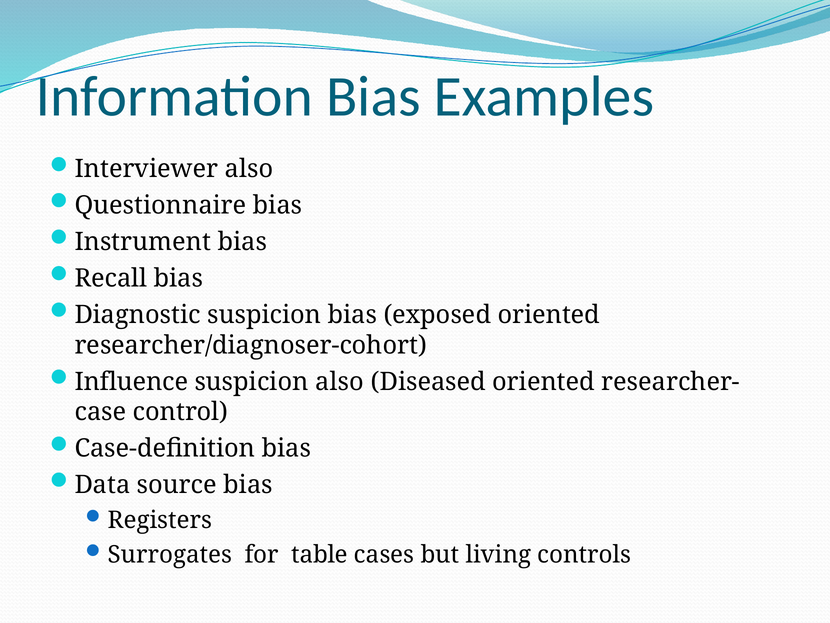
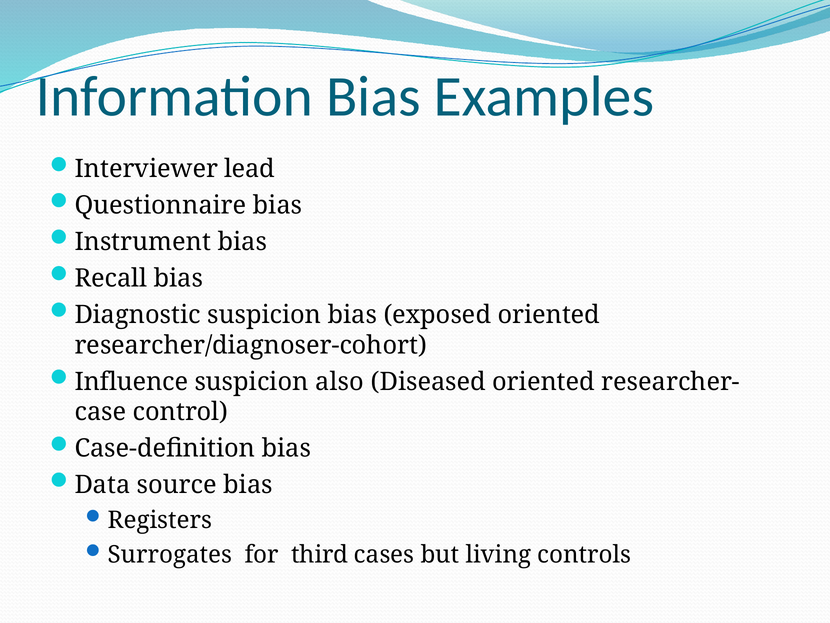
Interviewer also: also -> lead
table: table -> third
